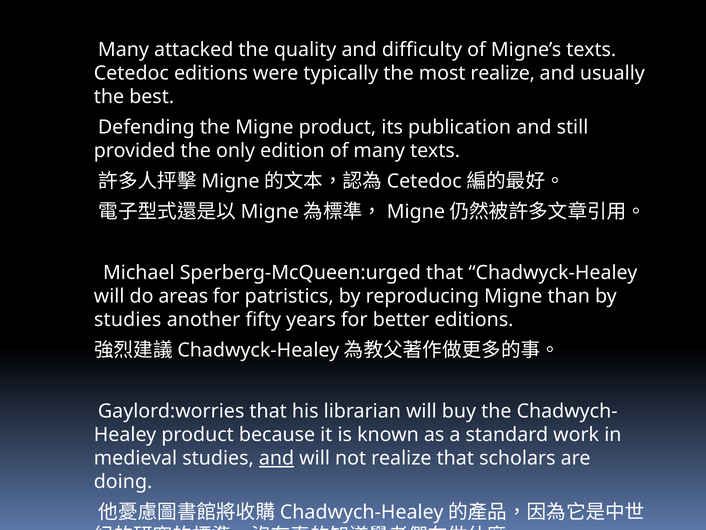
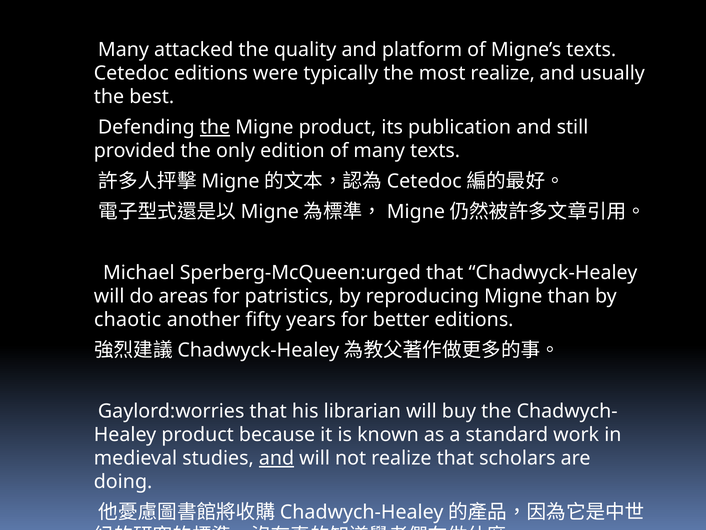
difficulty: difficulty -> platform
the at (215, 127) underline: none -> present
studies at (128, 319): studies -> chaotic
